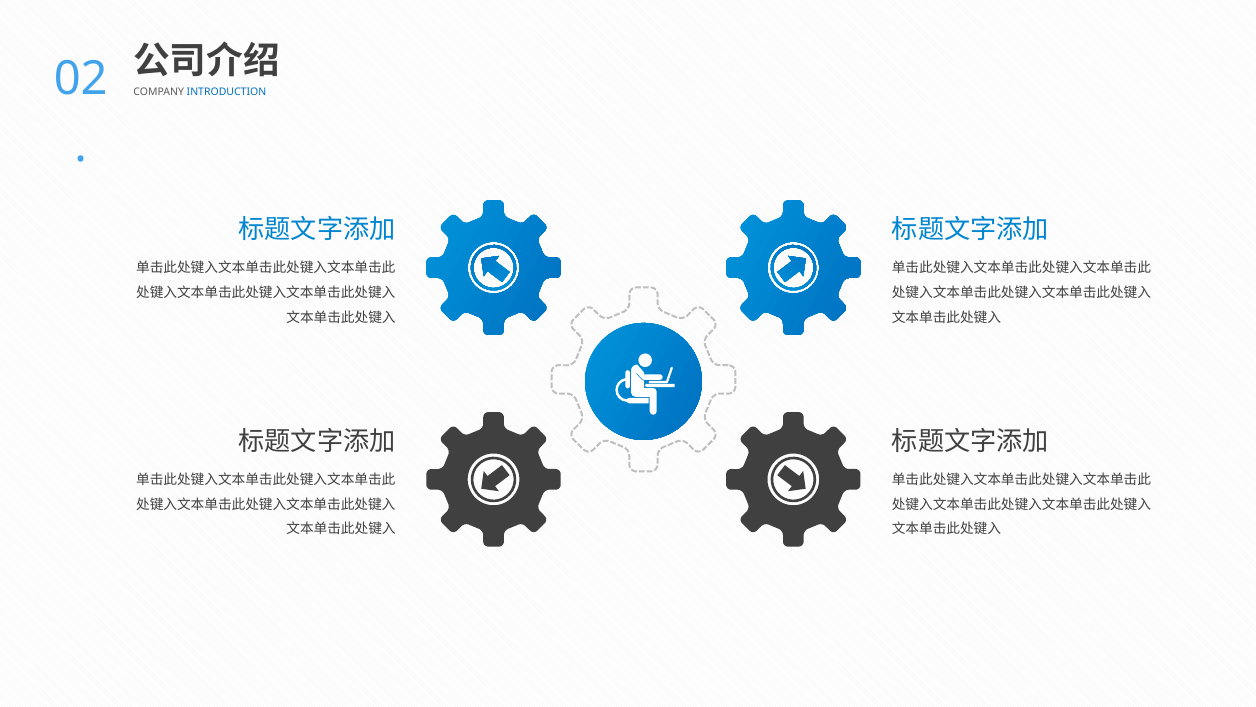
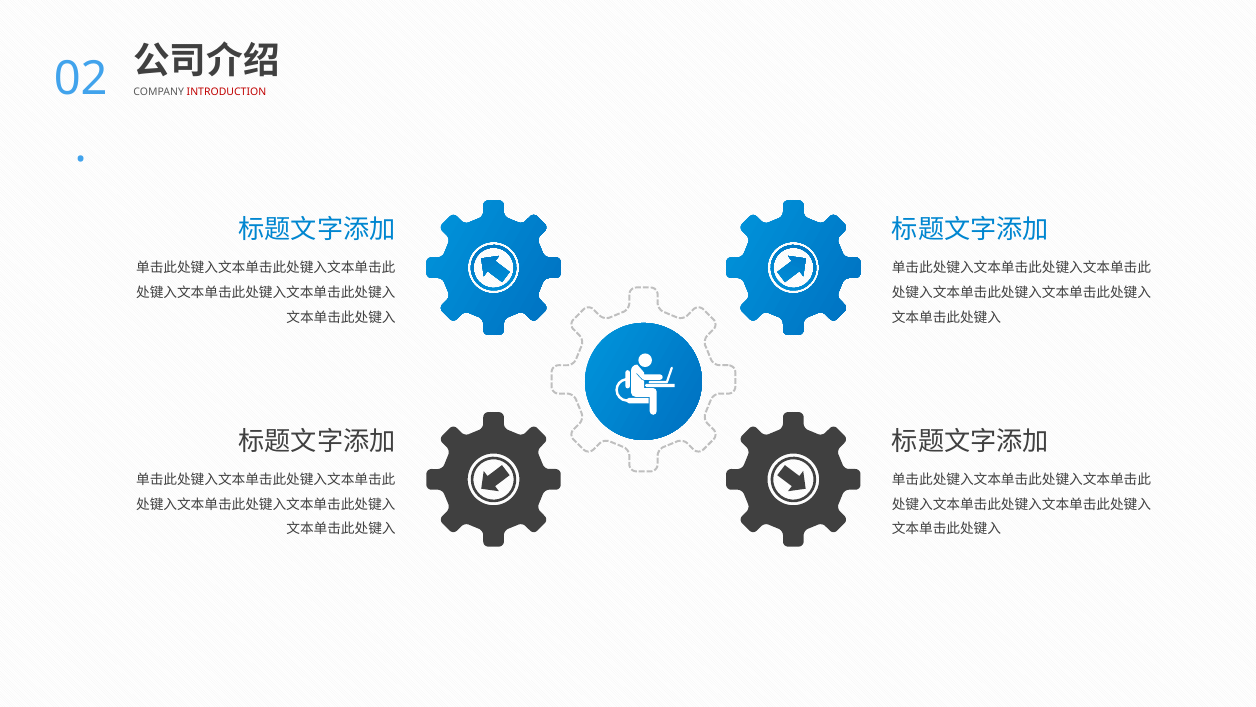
INTRODUCTION colour: blue -> red
